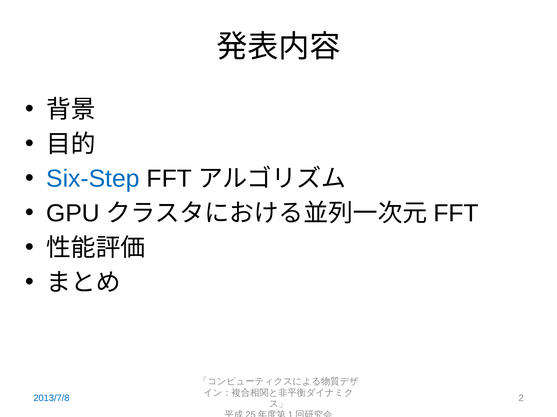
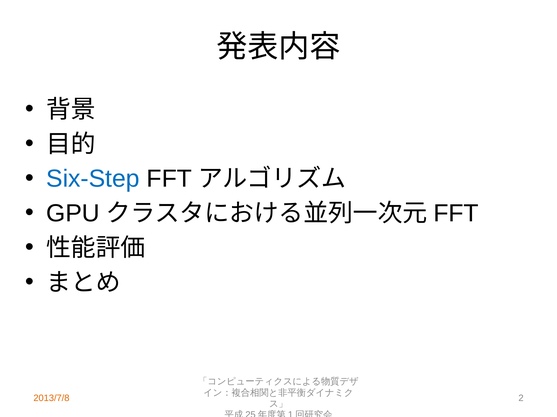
2013/7/8 colour: blue -> orange
